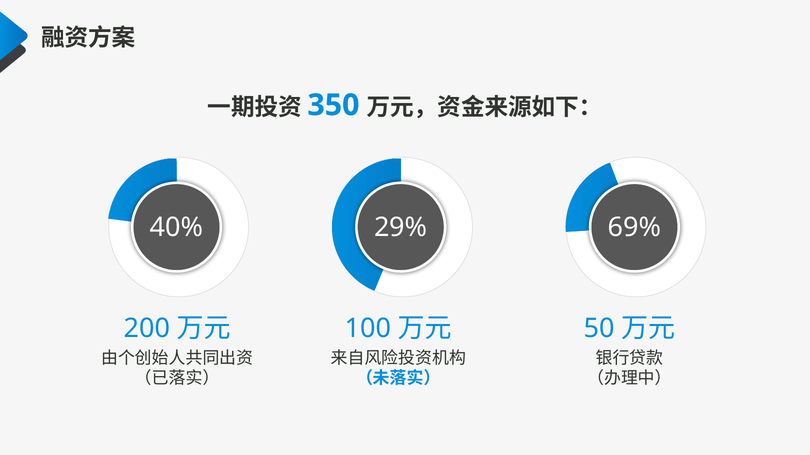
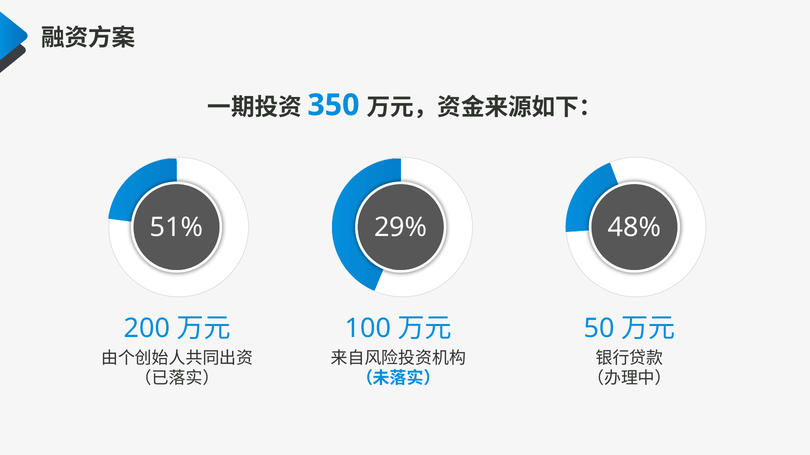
40%: 40% -> 51%
69%: 69% -> 48%
